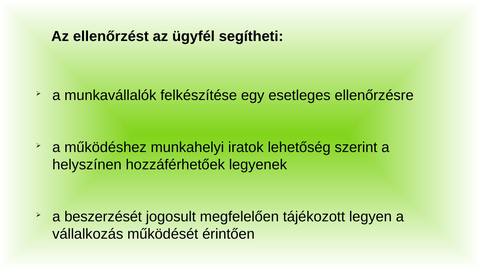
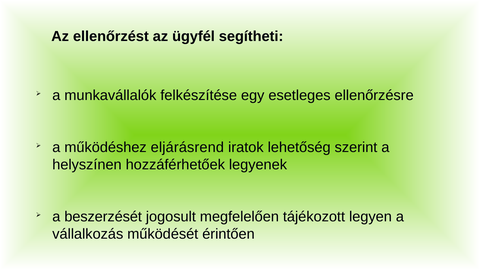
munkahelyi: munkahelyi -> eljárásrend
